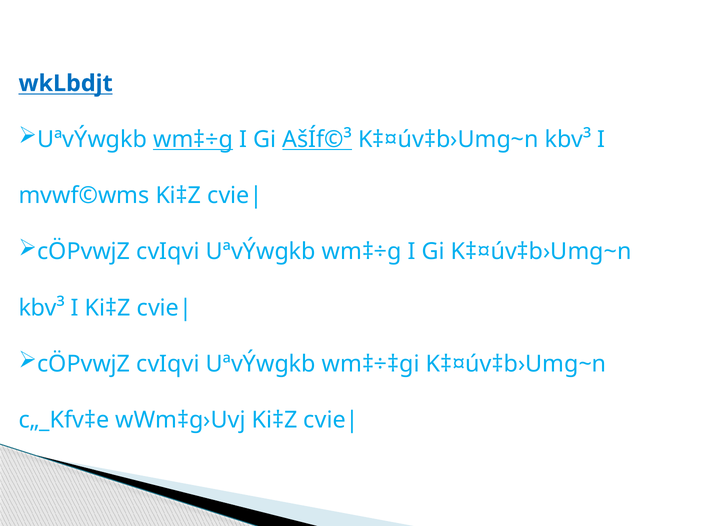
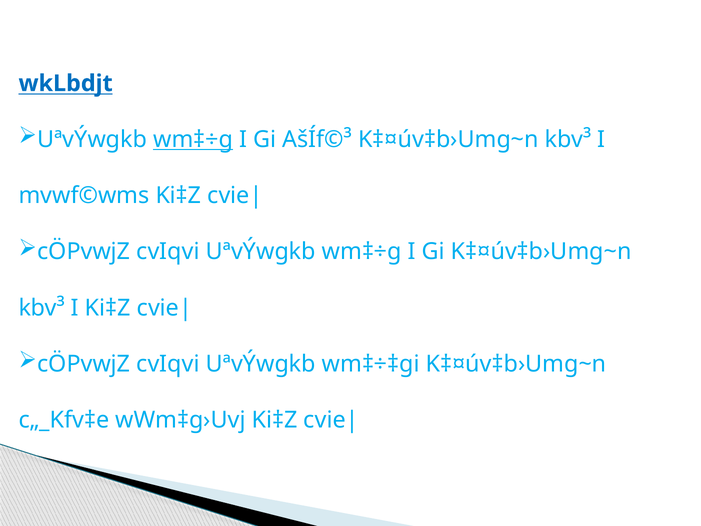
AšÍf©³ underline: present -> none
